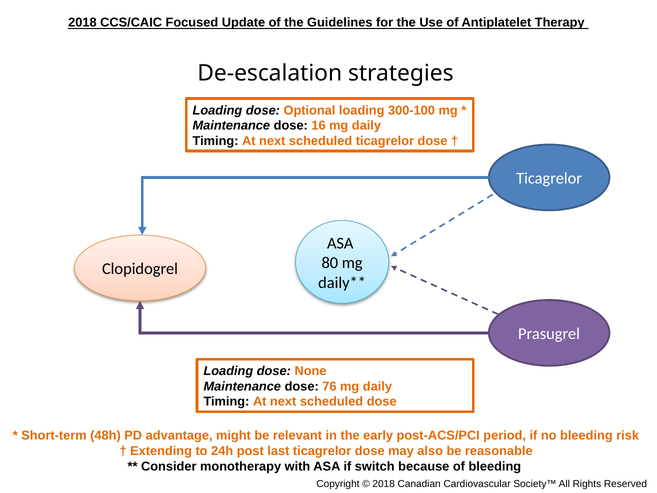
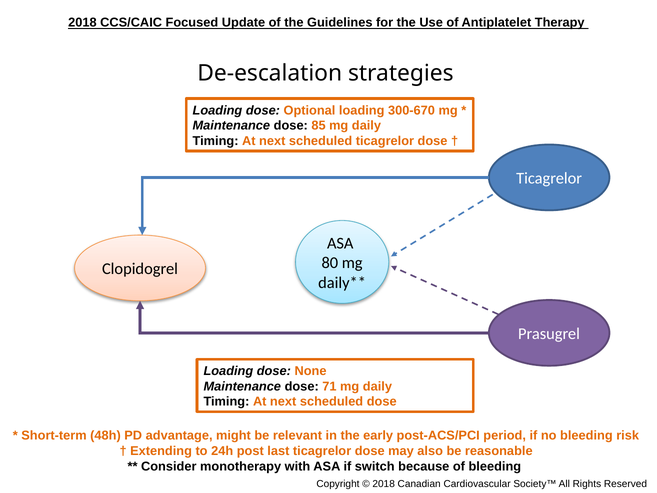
300-100: 300-100 -> 300-670
16: 16 -> 85
76: 76 -> 71
